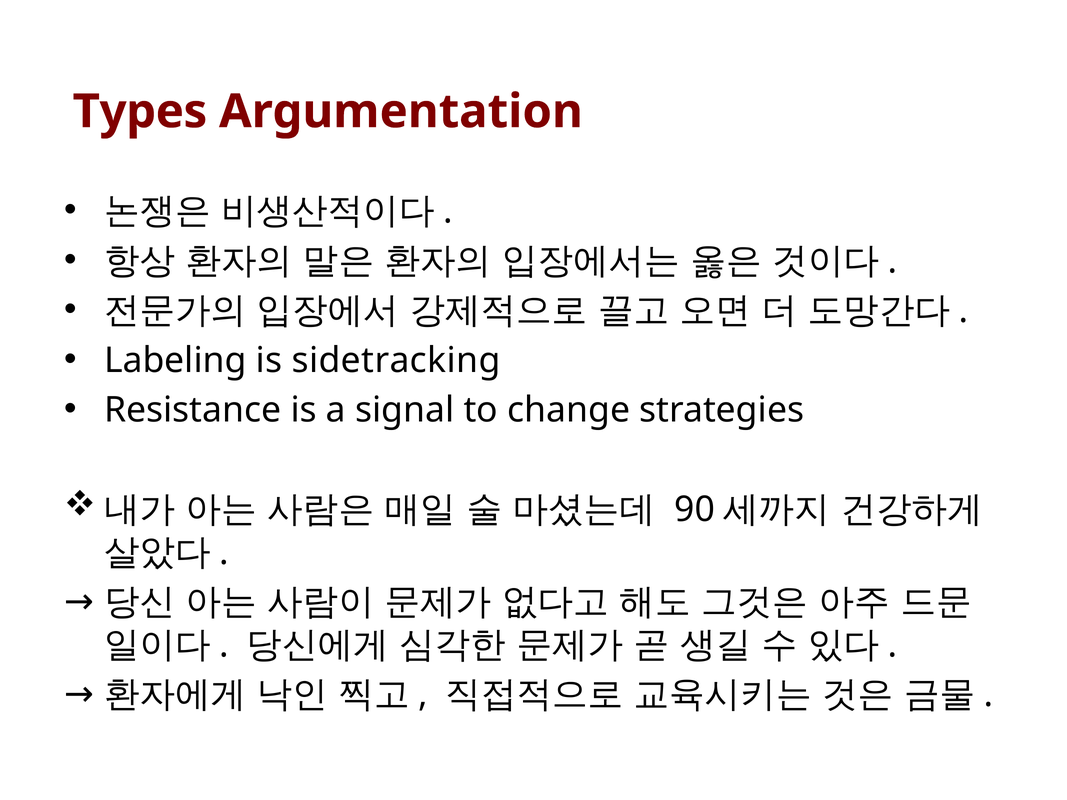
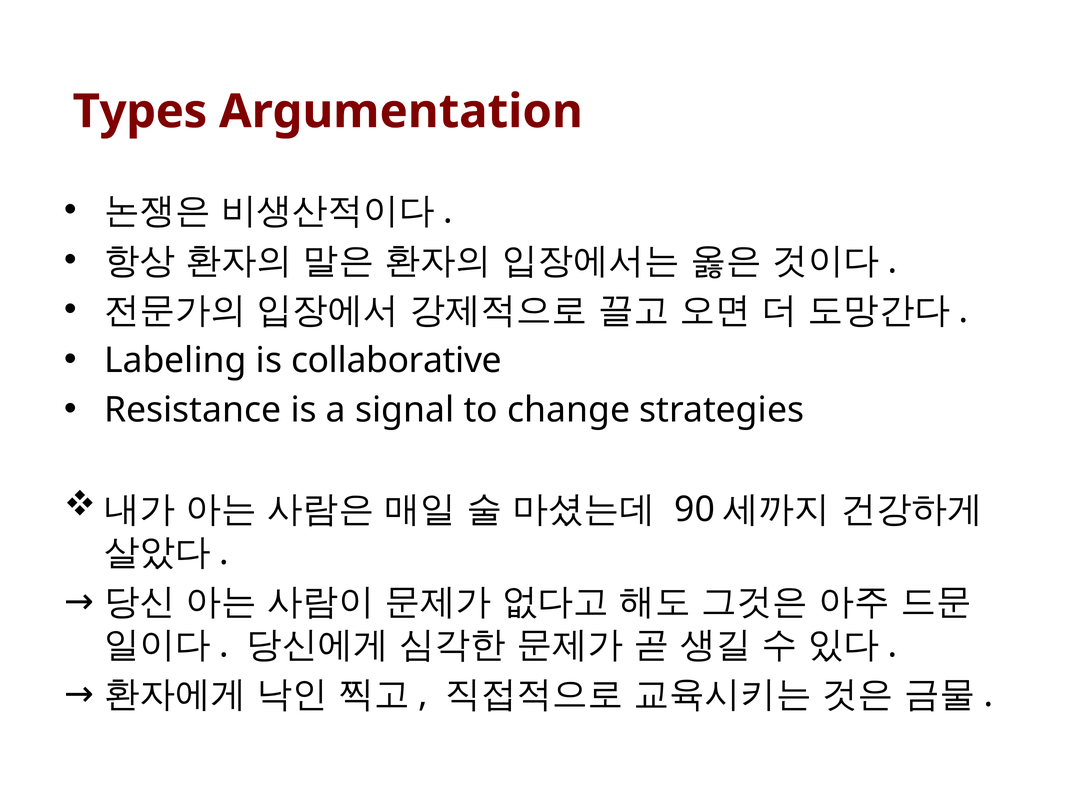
sidetracking: sidetracking -> collaborative
